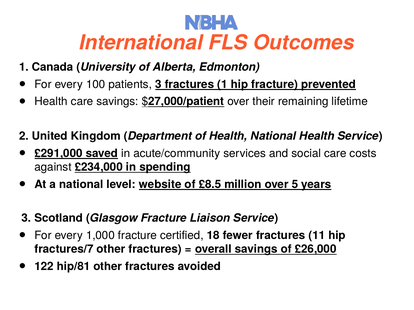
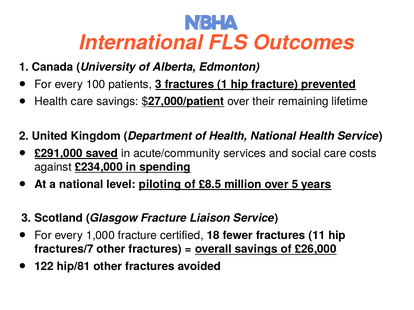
website: website -> piloting
